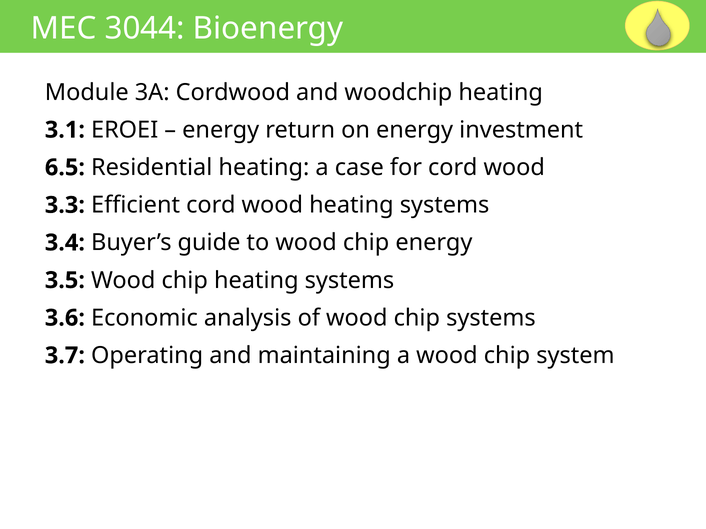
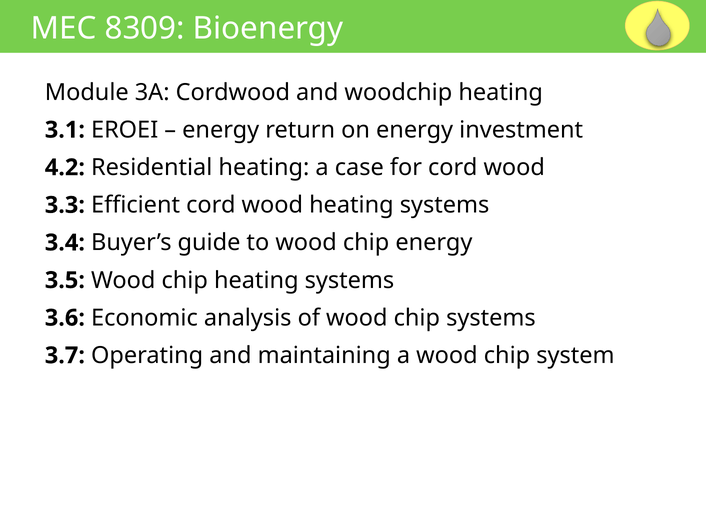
3044: 3044 -> 8309
6.5: 6.5 -> 4.2
